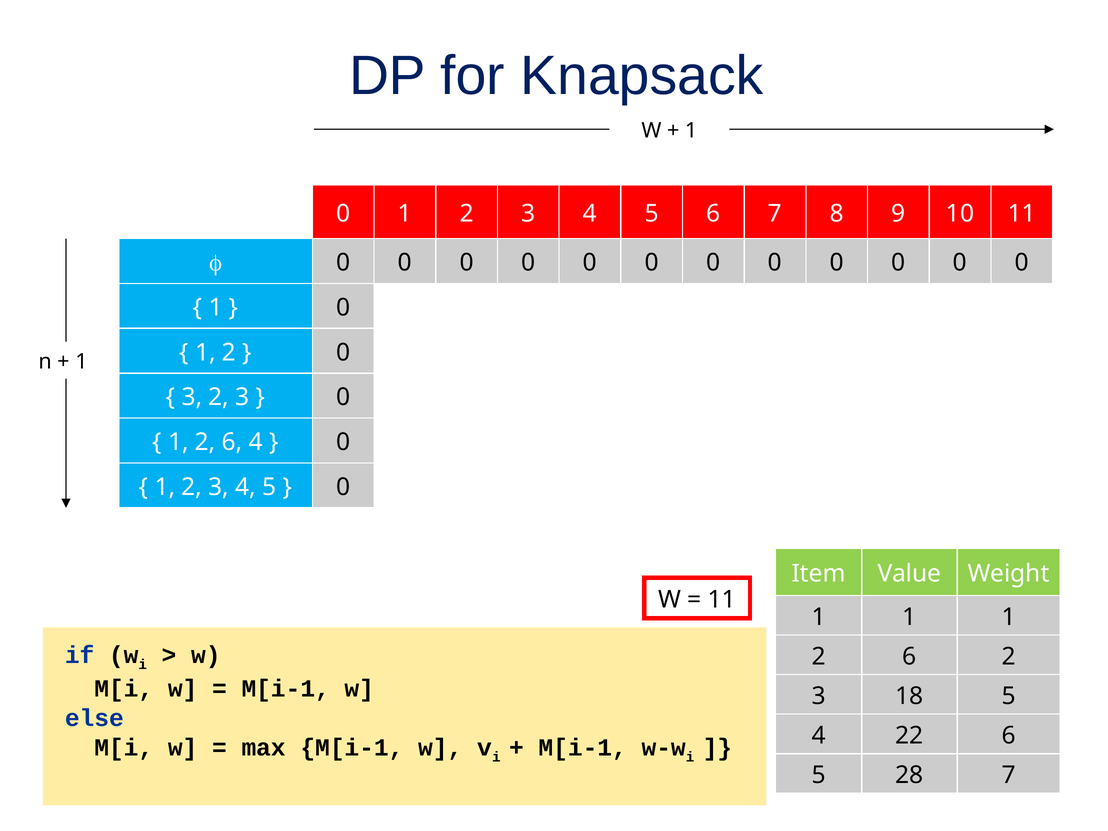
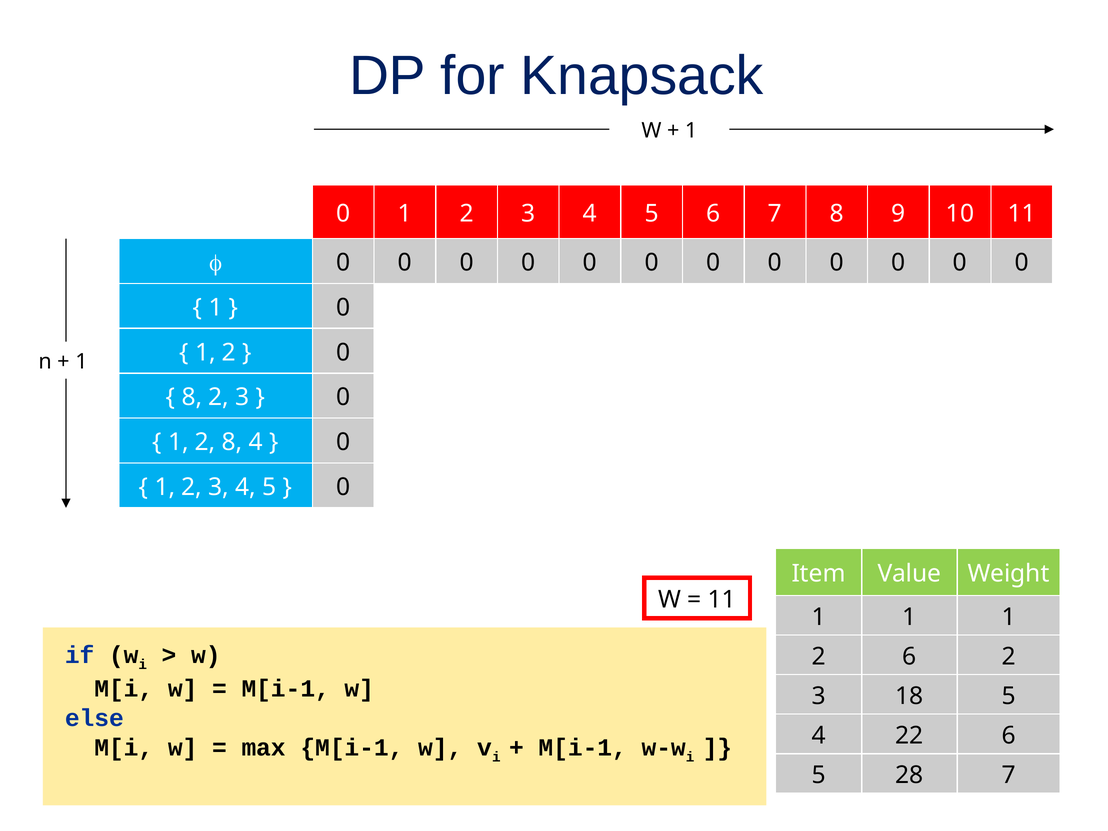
3 at (192, 397): 3 -> 8
2 6: 6 -> 8
